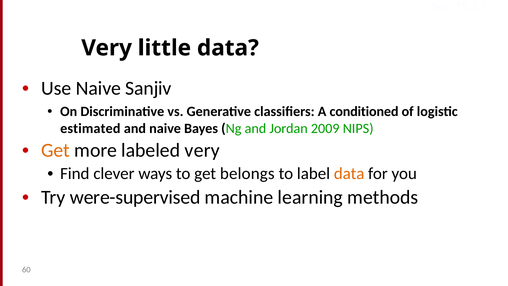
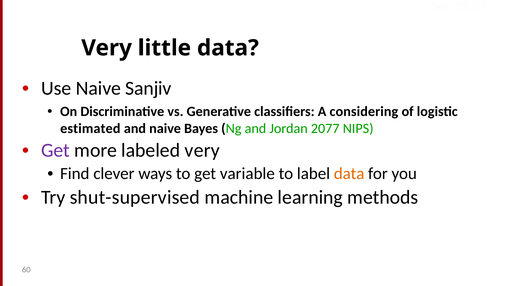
conditioned: conditioned -> considering
2009: 2009 -> 2077
Get at (55, 150) colour: orange -> purple
belongs: belongs -> variable
were-supervised: were-supervised -> shut-supervised
